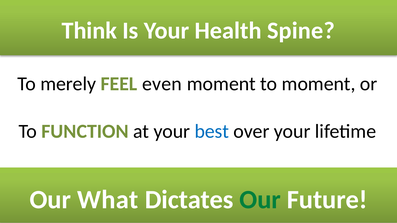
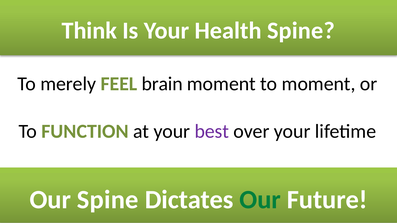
even: even -> brain
best colour: blue -> purple
Our What: What -> Spine
